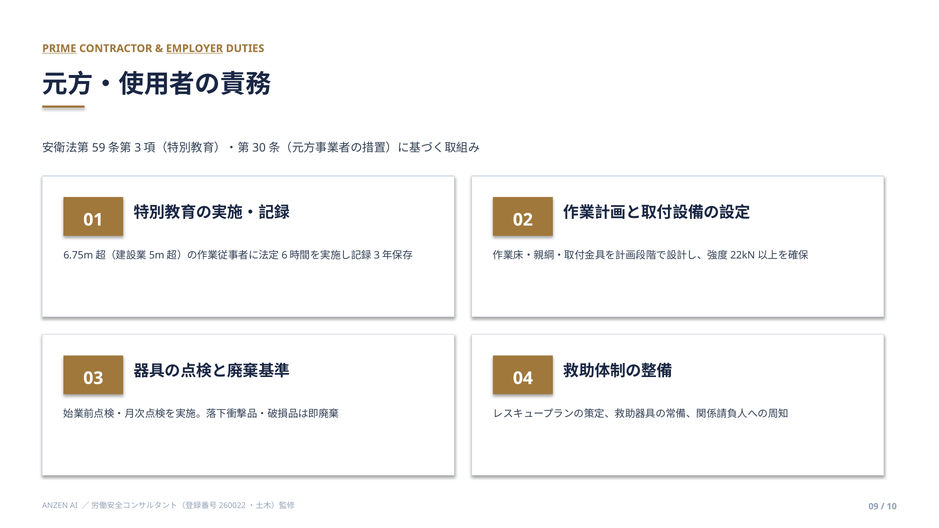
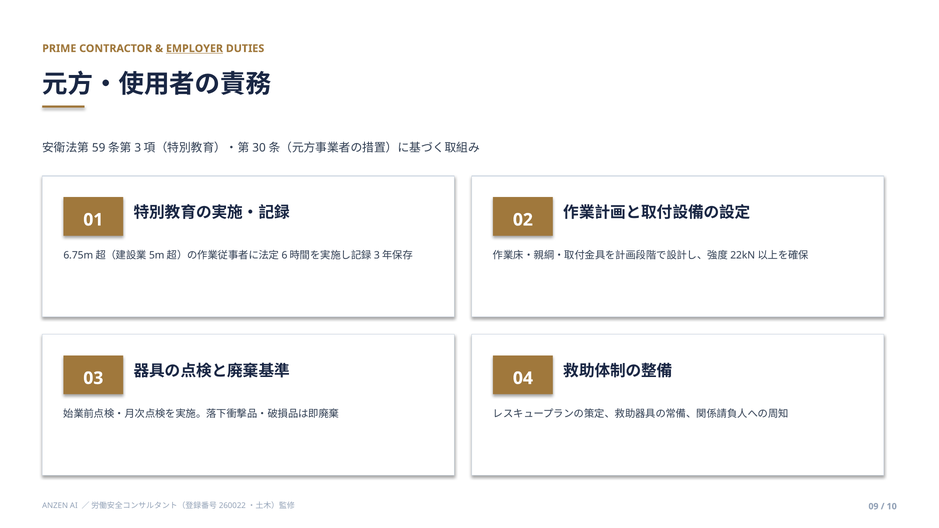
PRIME underline: present -> none
